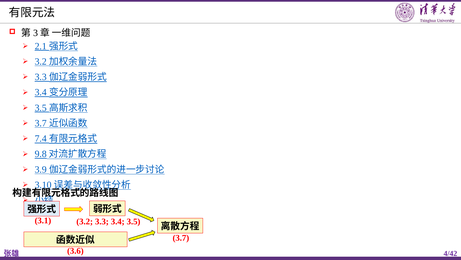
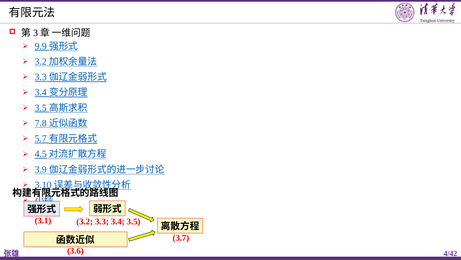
2.1: 2.1 -> 9.9
3.7 at (41, 123): 3.7 -> 7.8
7.4: 7.4 -> 5.7
9.8: 9.8 -> 4.5
